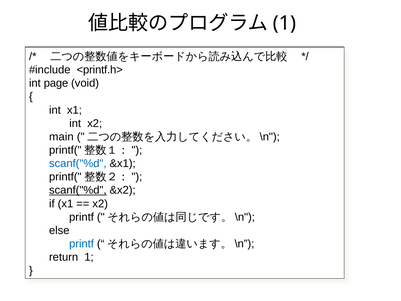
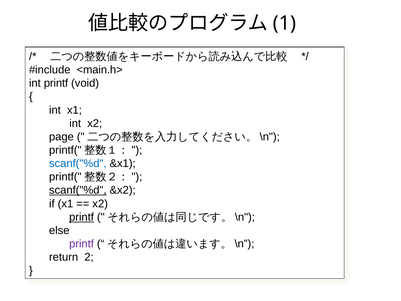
<printf.h>: <printf.h> -> <main.h>
int page: page -> printf
main: main -> page
printf at (81, 217) underline: none -> present
printf at (81, 244) colour: blue -> purple
return 1: 1 -> 2
